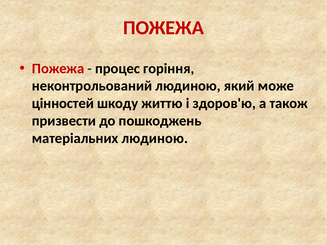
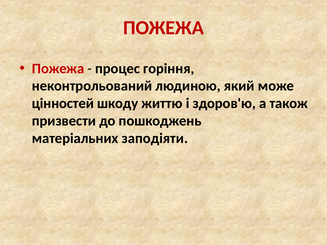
матеріальних людиною: людиною -> заподіяти
